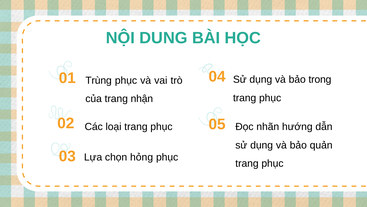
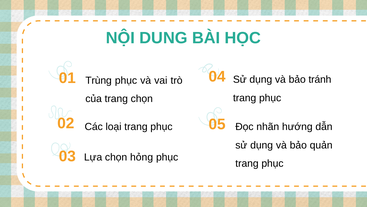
trong: trong -> tránh
trang nhận: nhận -> chọn
